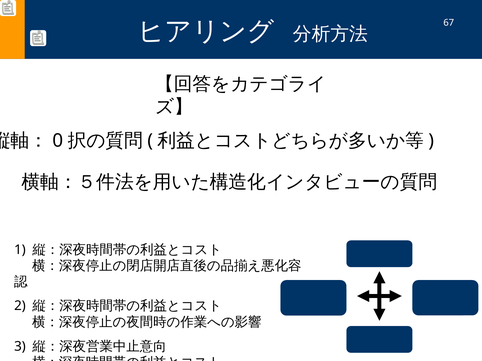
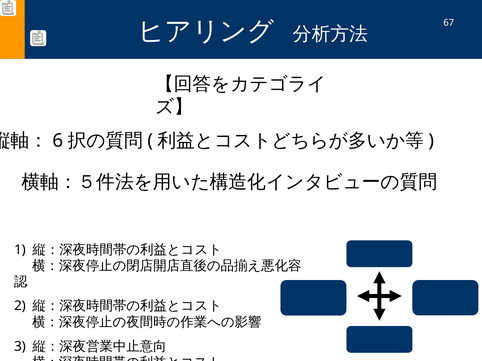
0: 0 -> 6
